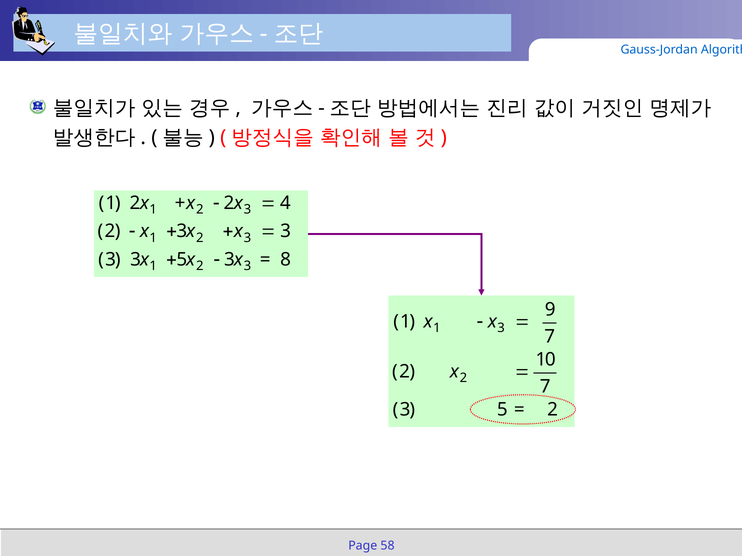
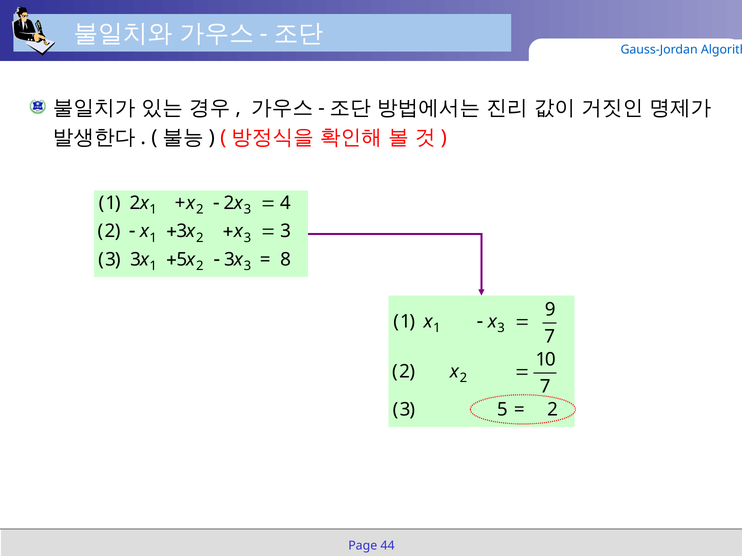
58: 58 -> 44
